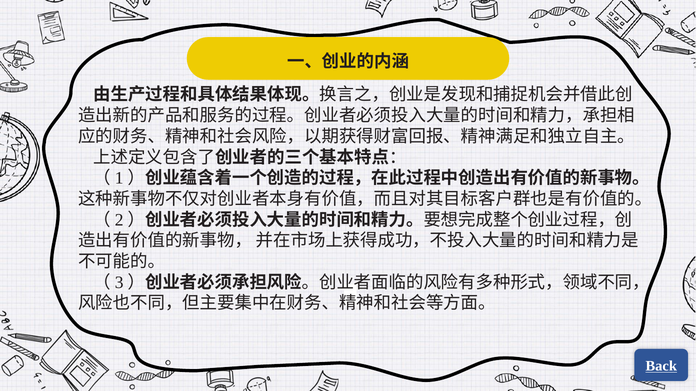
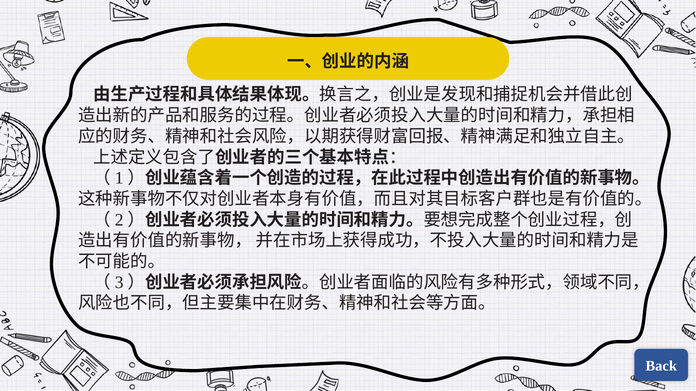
Back underline: present -> none
